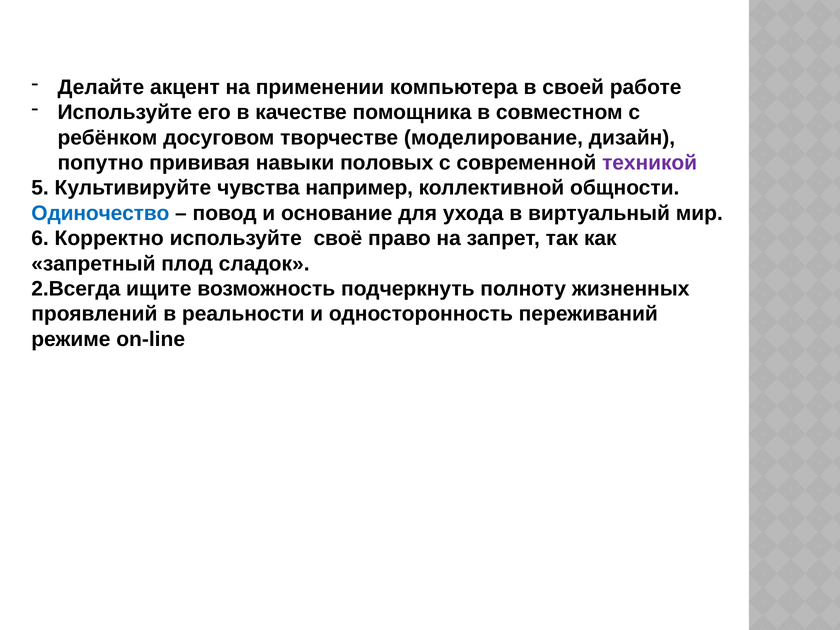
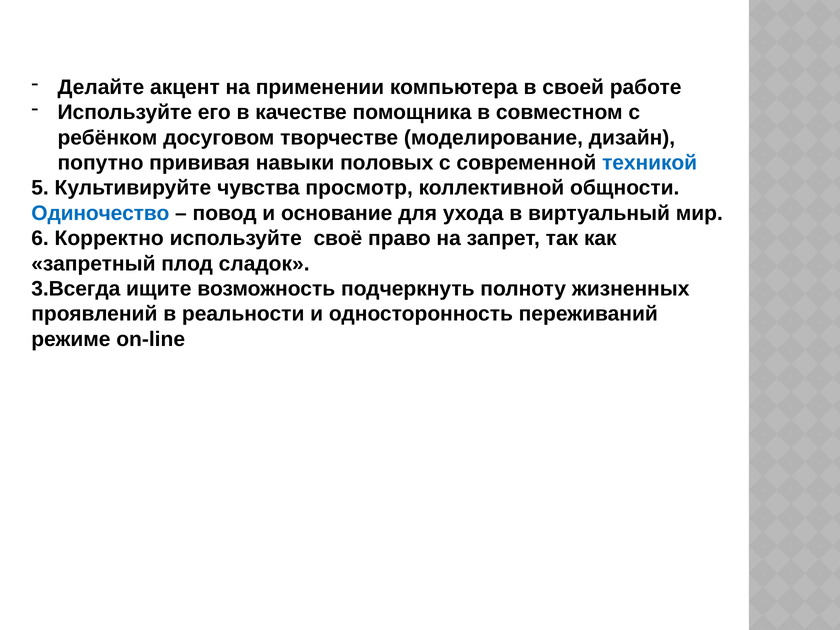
техникой colour: purple -> blue
например: например -> просмотр
2.Всегда: 2.Всегда -> 3.Всегда
